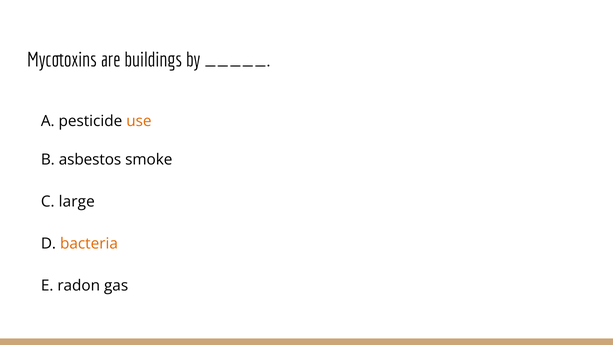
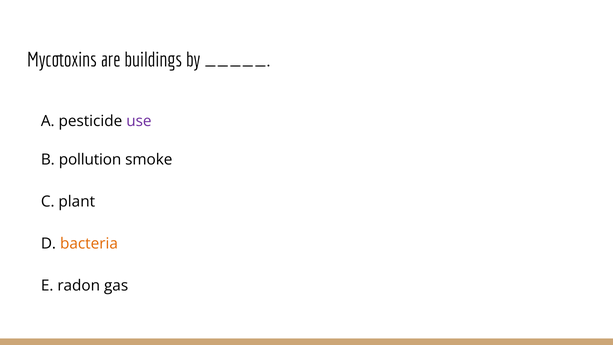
use colour: orange -> purple
asbestos: asbestos -> pollution
large: large -> plant
